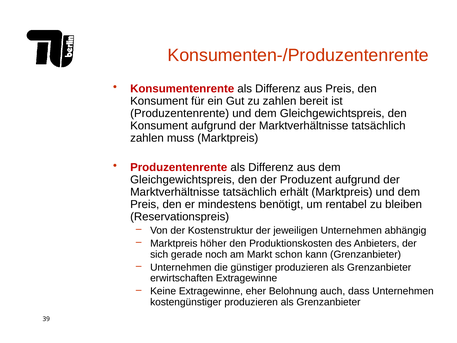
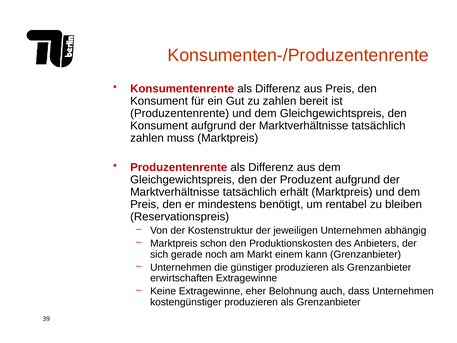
höher: höher -> schon
schon: schon -> einem
